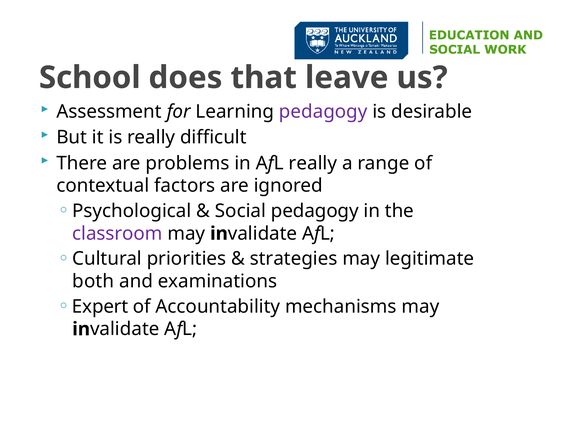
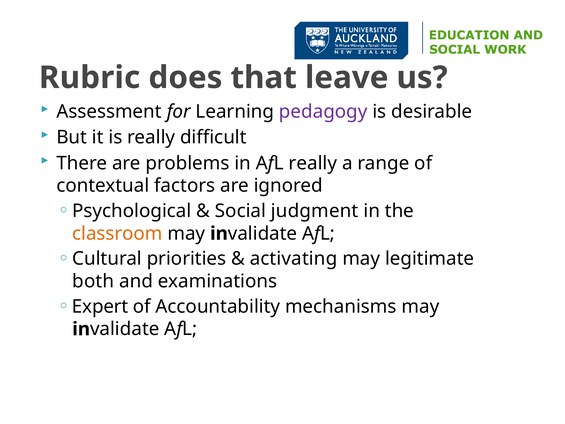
School: School -> Rubric
Social pedagogy: pedagogy -> judgment
classroom colour: purple -> orange
strategies: strategies -> activating
